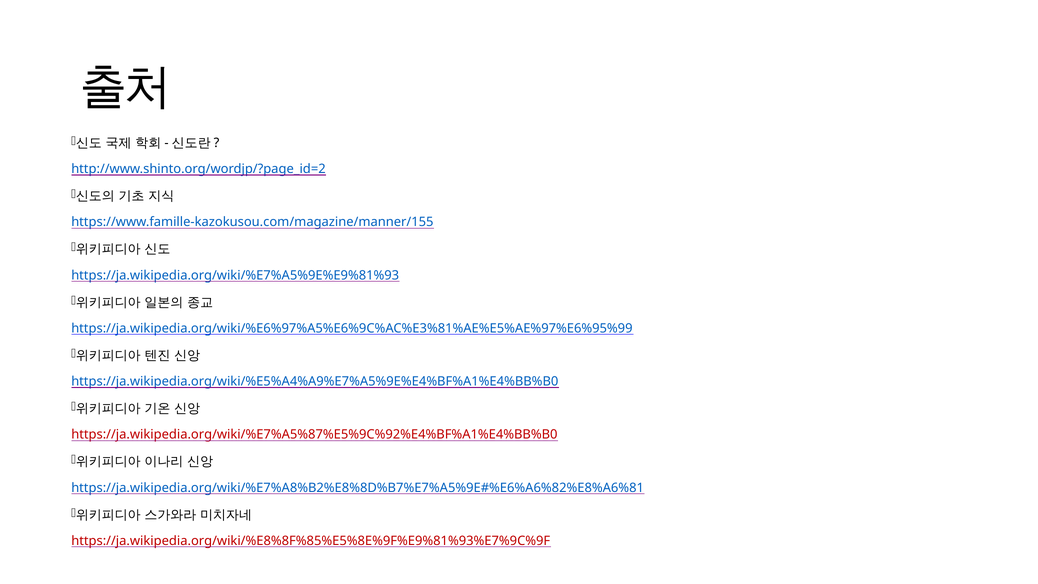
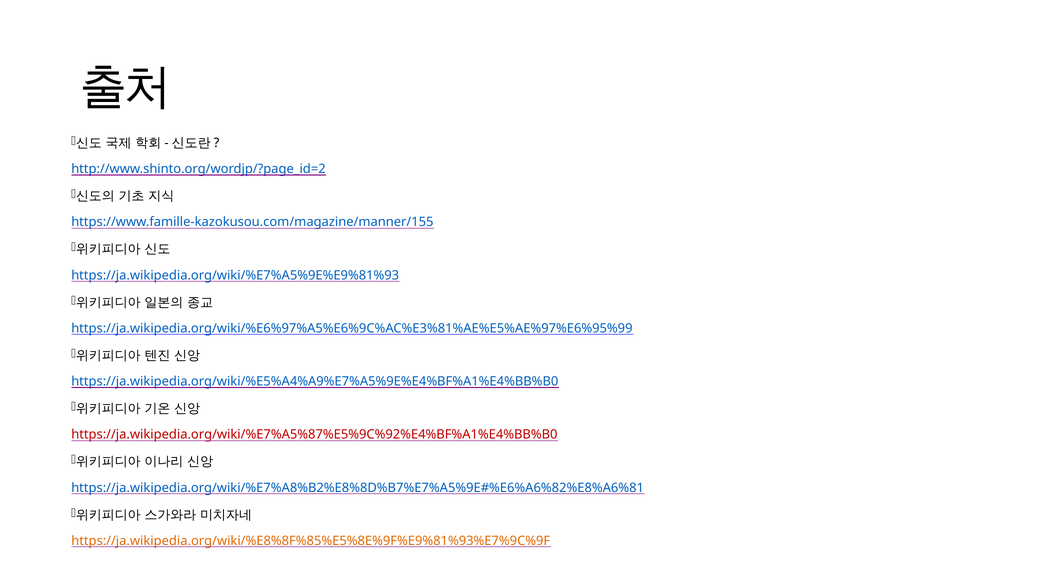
https://ja.wikipedia.org/wiki/%E8%8F%85%E5%8E%9F%E9%81%93%E7%9C%9F colour: red -> orange
